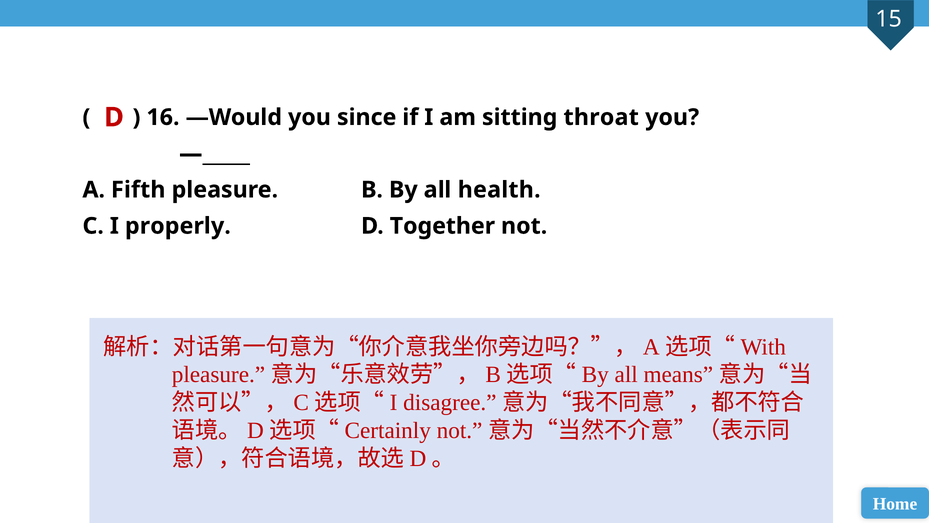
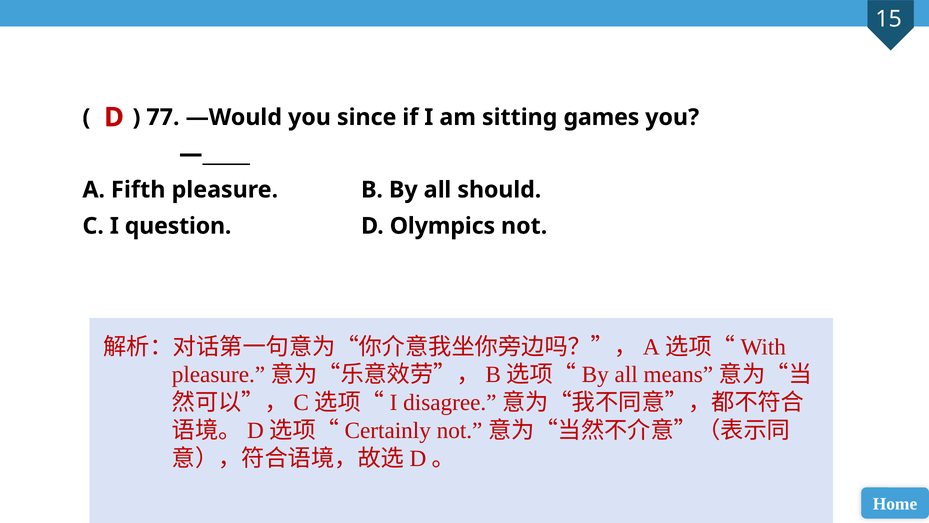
16: 16 -> 77
throat: throat -> games
health: health -> should
properly: properly -> question
Together: Together -> Olympics
